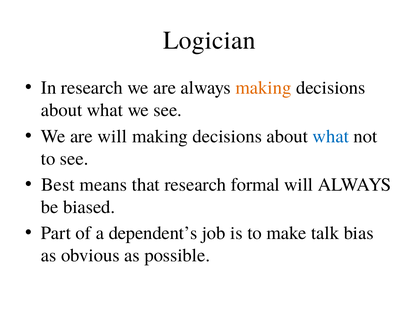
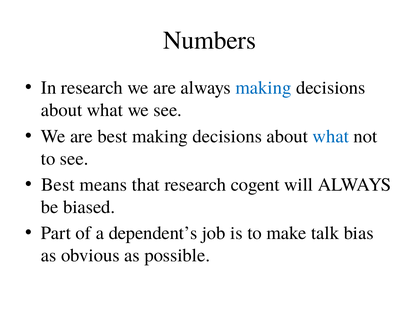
Logician: Logician -> Numbers
making at (263, 88) colour: orange -> blue
are will: will -> best
formal: formal -> cogent
